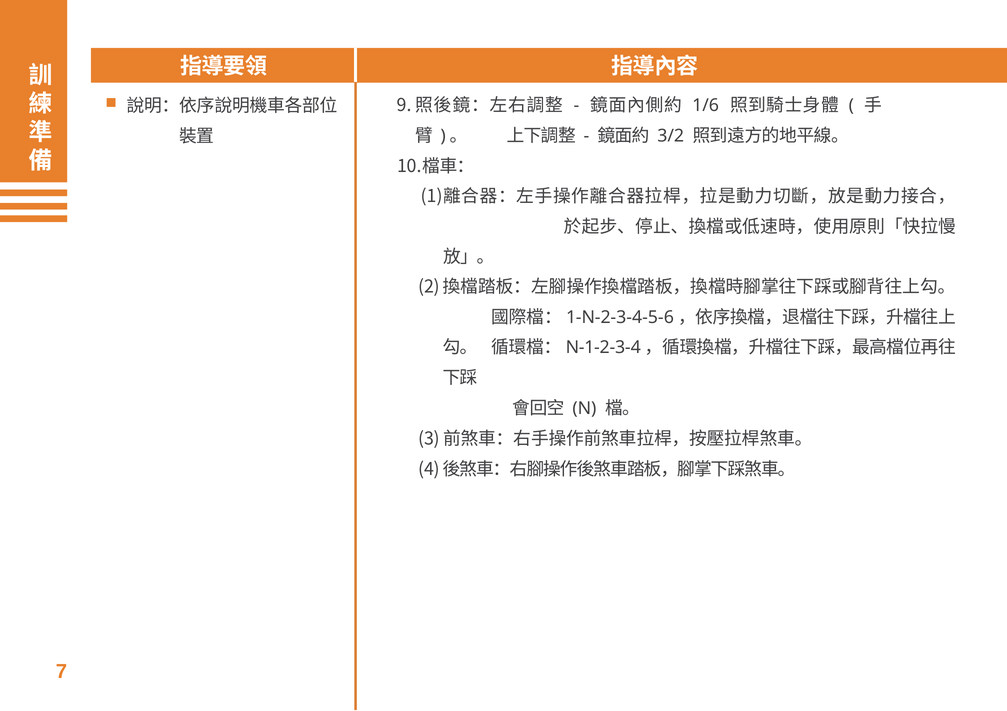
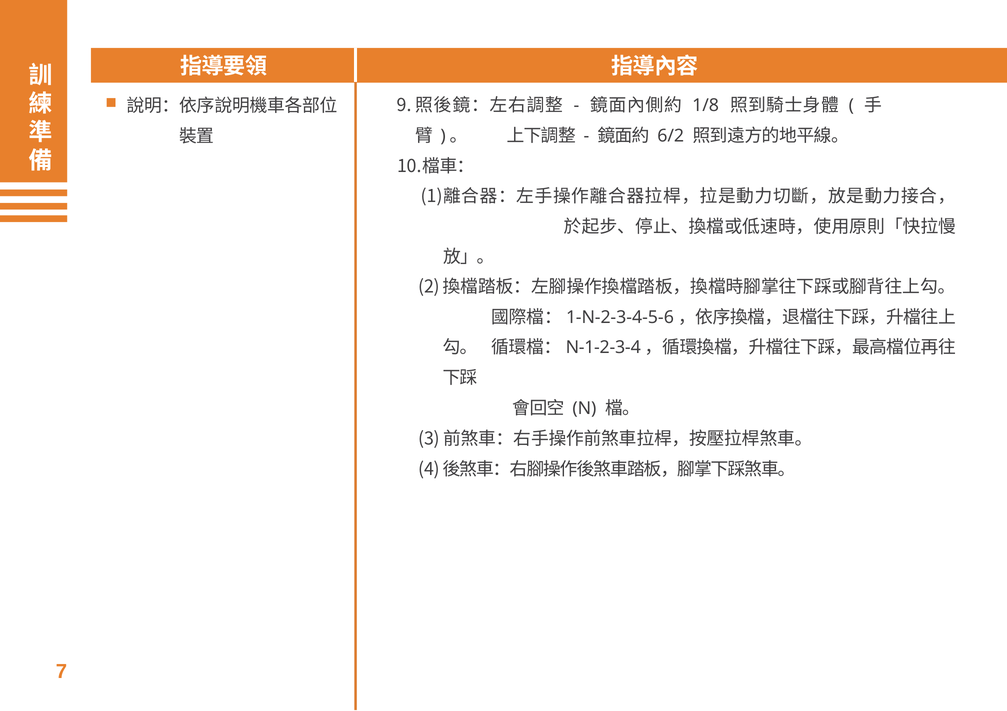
1/6: 1/6 -> 1/8
3/2: 3/2 -> 6/2
